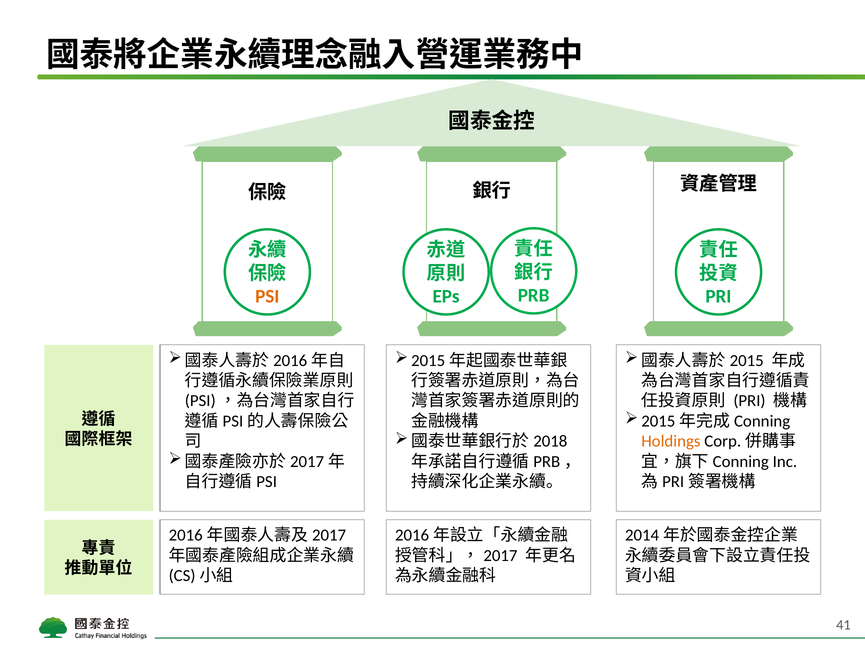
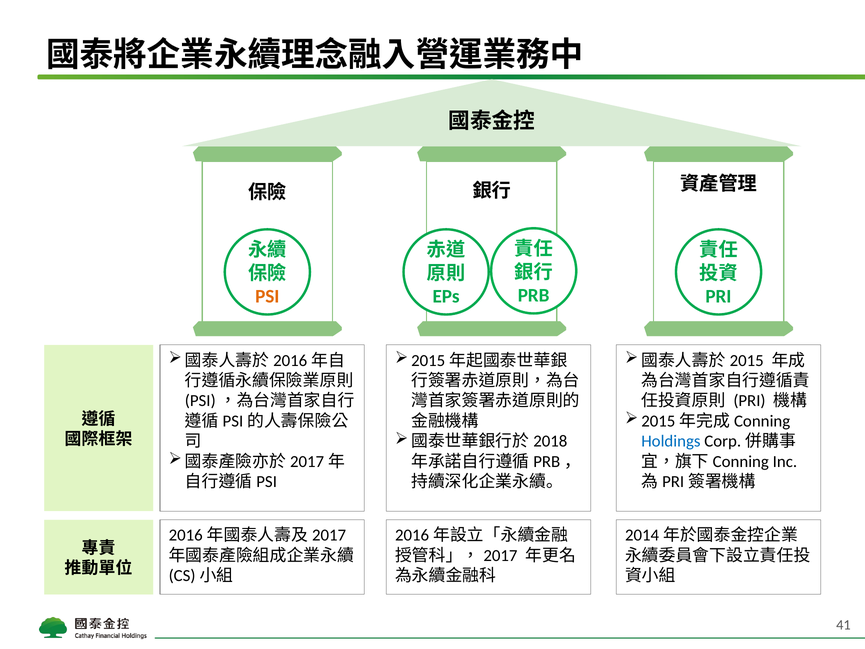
Holdings colour: orange -> blue
